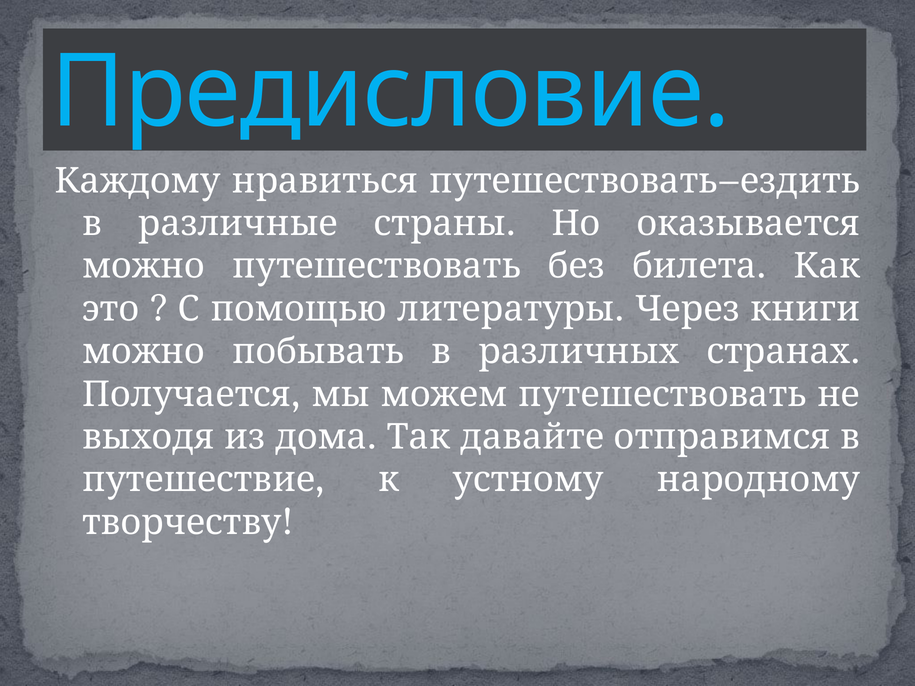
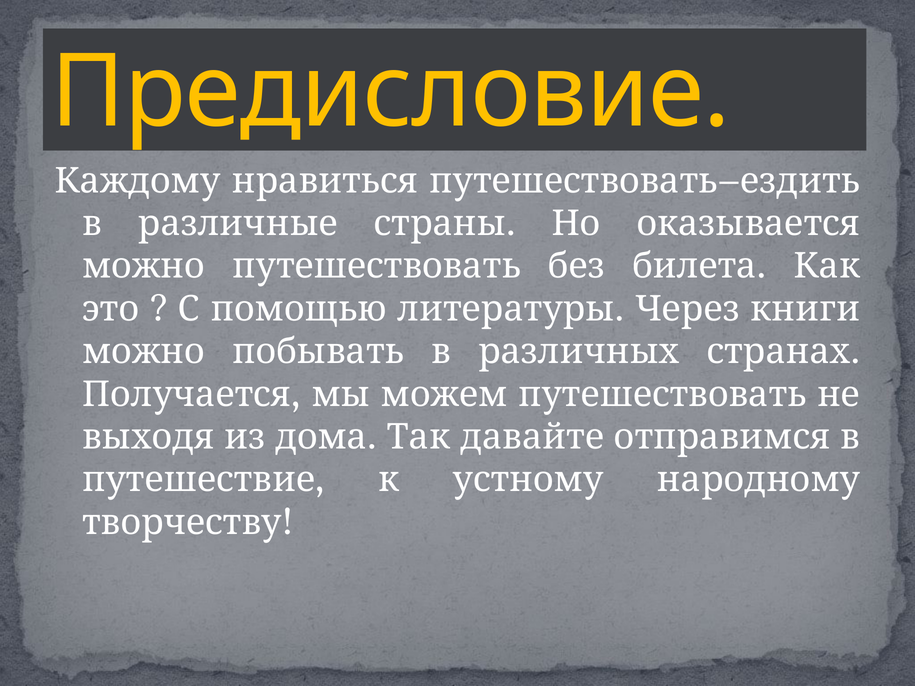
Предисловие colour: light blue -> yellow
